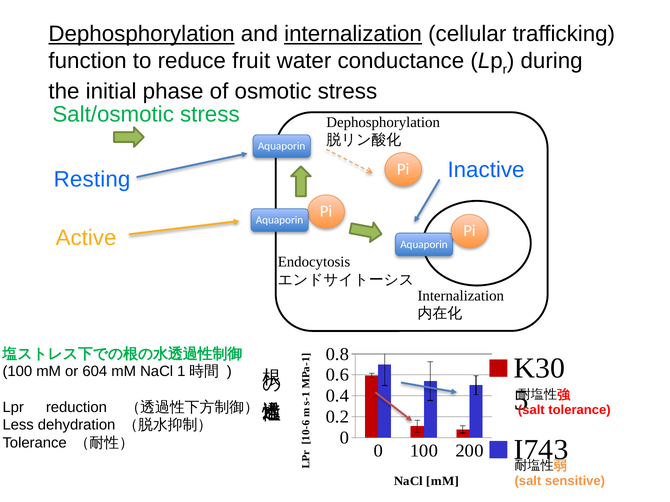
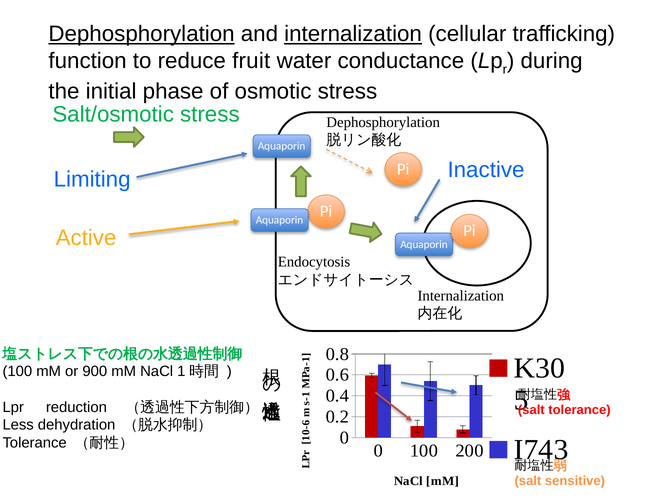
Resting: Resting -> Limiting
604: 604 -> 900
